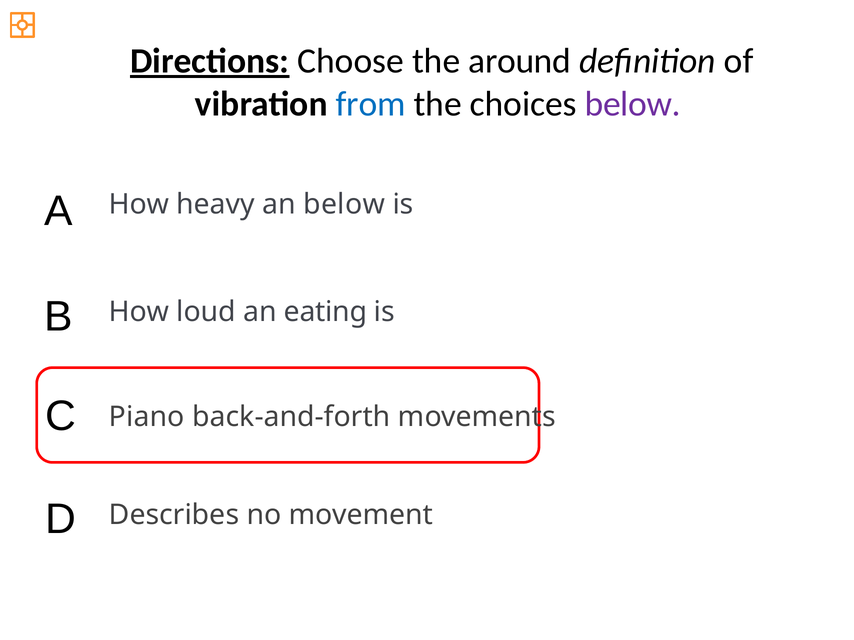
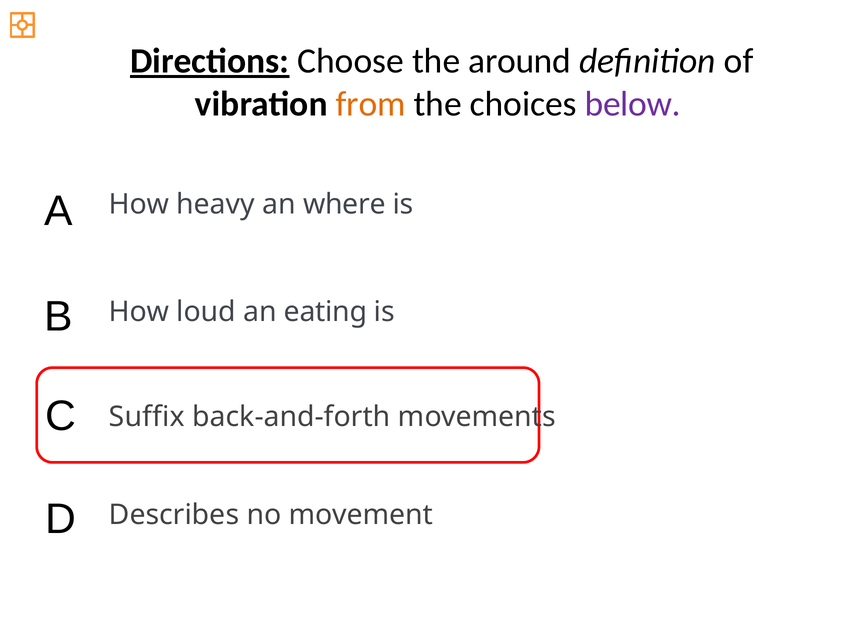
from colour: blue -> orange
an below: below -> where
Piano: Piano -> Suffix
